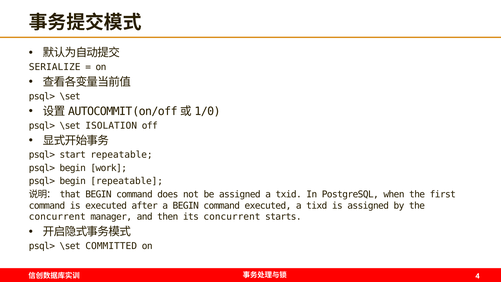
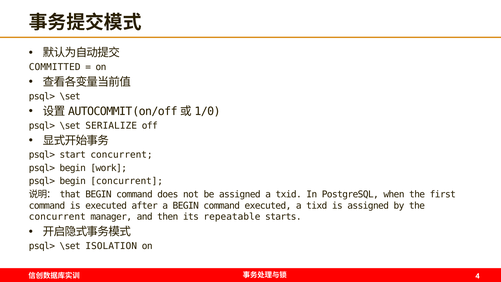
SERIALIZE: SERIALIZE -> COMMITTED
ISOLATION: ISOLATION -> SERIALIZE
start repeatable: repeatable -> concurrent
begin repeatable: repeatable -> concurrent
its concurrent: concurrent -> repeatable
COMMITTED: COMMITTED -> ISOLATION
